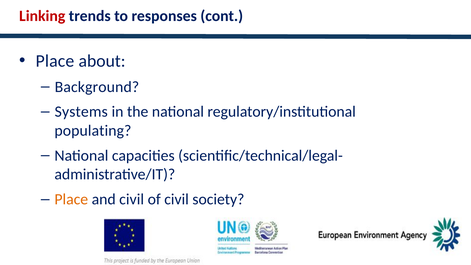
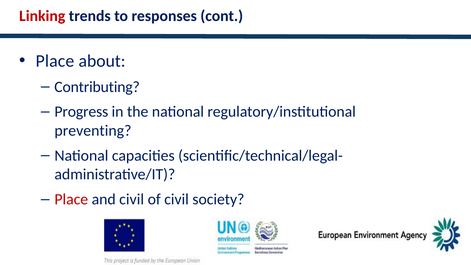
Background: Background -> Contributing
Systems: Systems -> Progress
populating: populating -> preventing
Place at (71, 199) colour: orange -> red
